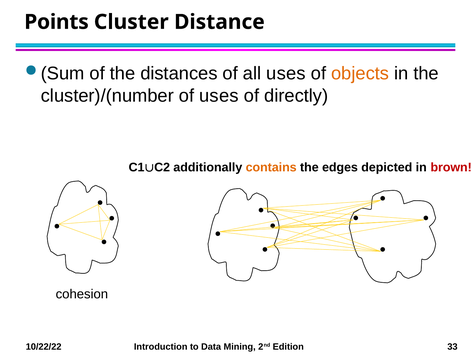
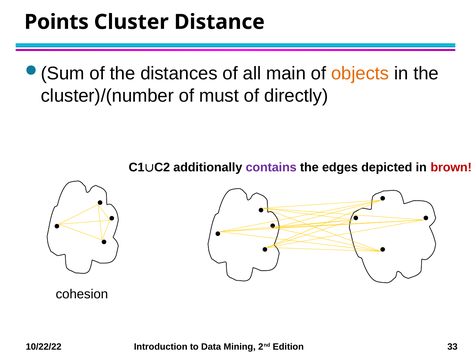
all uses: uses -> main
of uses: uses -> must
contains colour: orange -> purple
